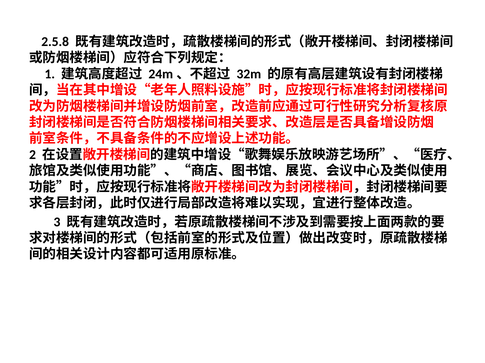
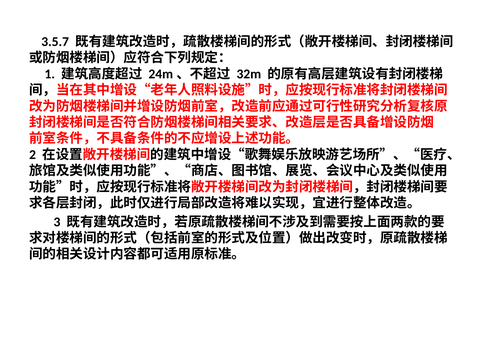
2.5.8: 2.5.8 -> 3.5.7
